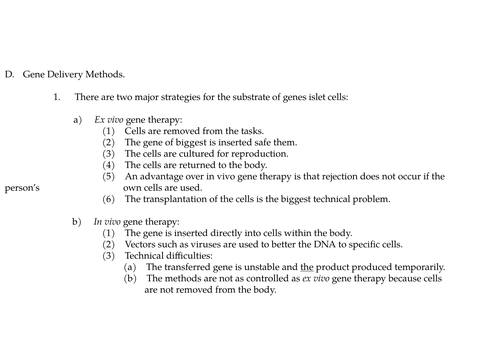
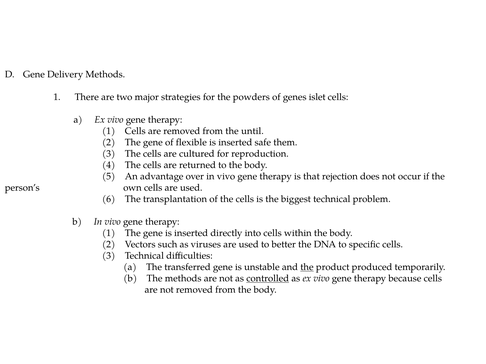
substrate: substrate -> powders
tasks: tasks -> until
of biggest: biggest -> flexible
controlled underline: none -> present
